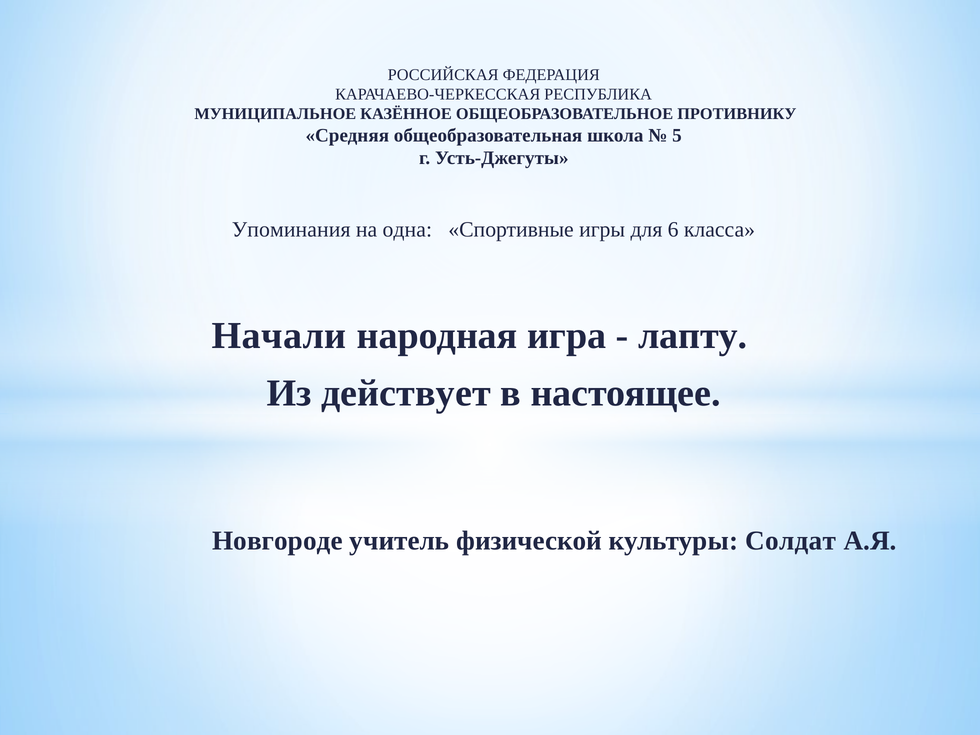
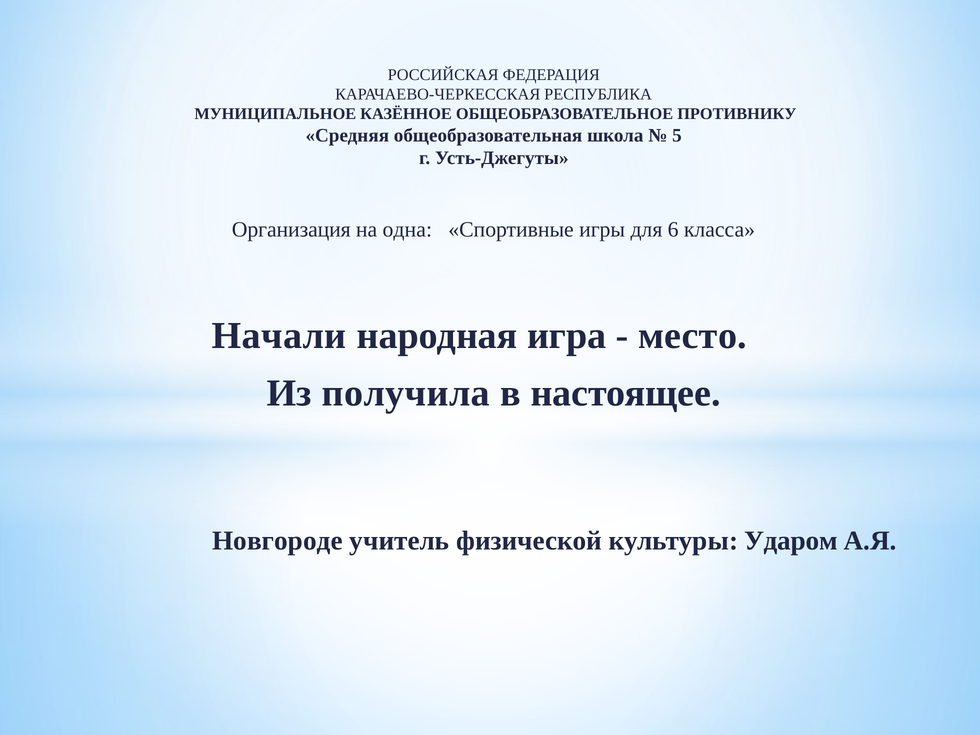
Упоминания: Упоминания -> Организация
лапту: лапту -> место
действует: действует -> получила
Солдат: Солдат -> Ударом
